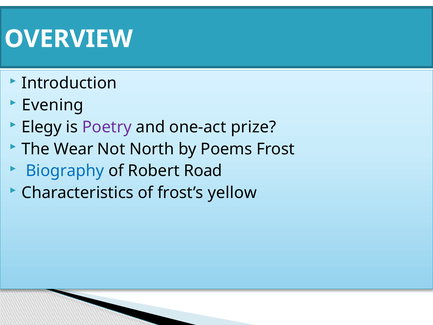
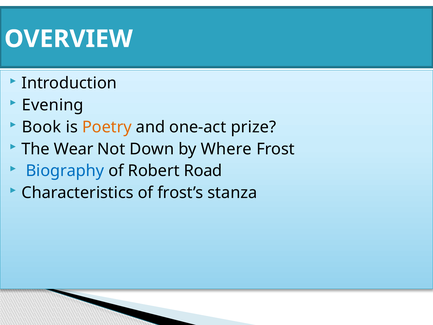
Elegy: Elegy -> Book
Poetry colour: purple -> orange
North: North -> Down
Poems: Poems -> Where
yellow: yellow -> stanza
